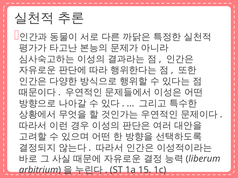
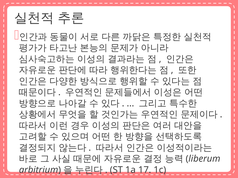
15: 15 -> 17
